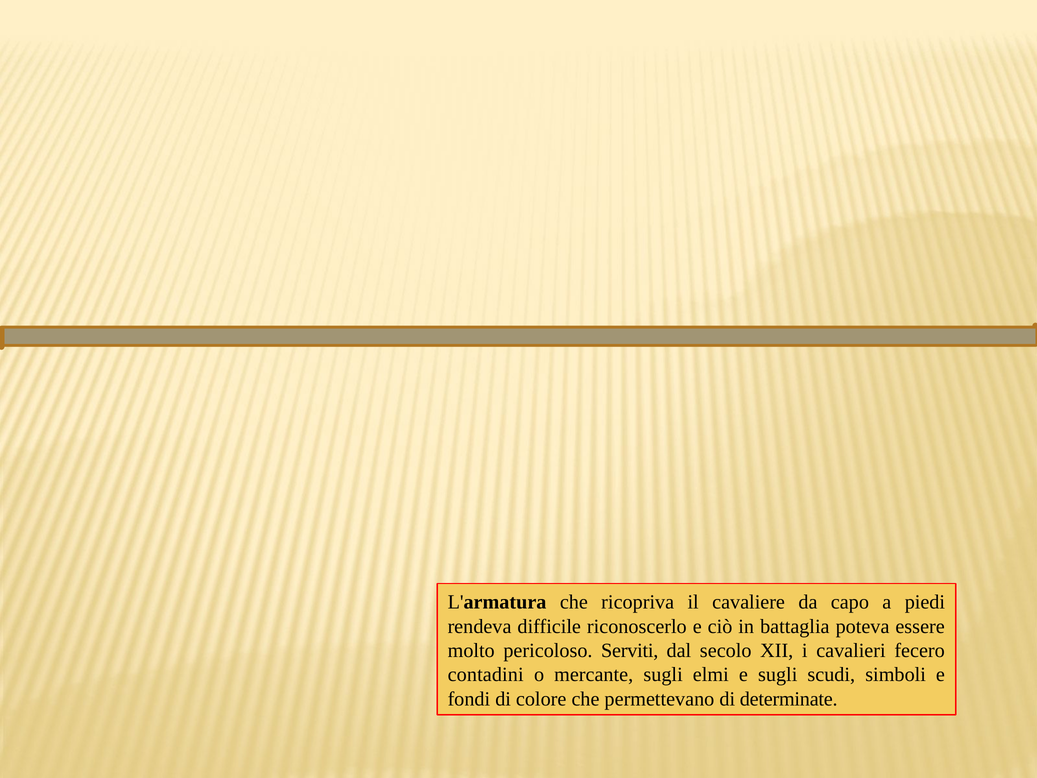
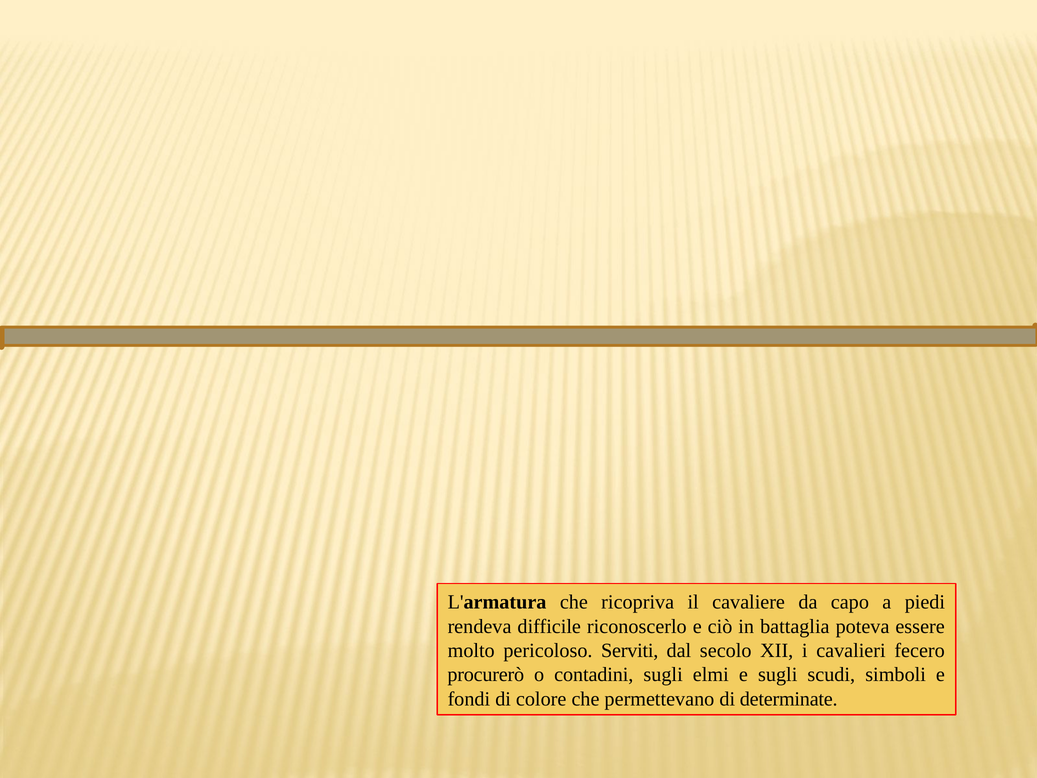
contadini: contadini -> procurerò
mercante: mercante -> contadini
